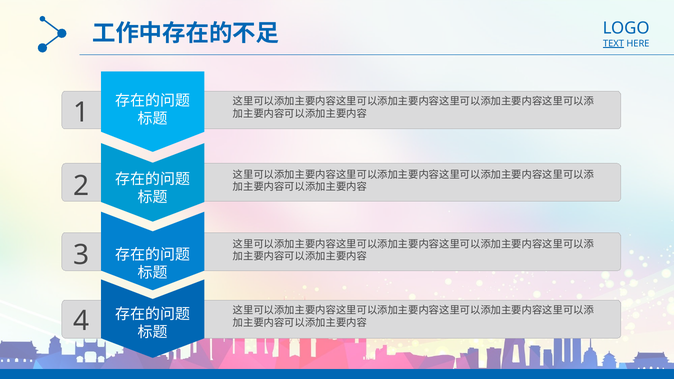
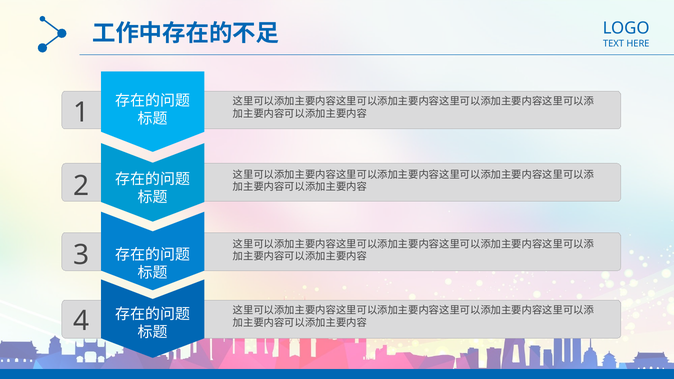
TEXT underline: present -> none
